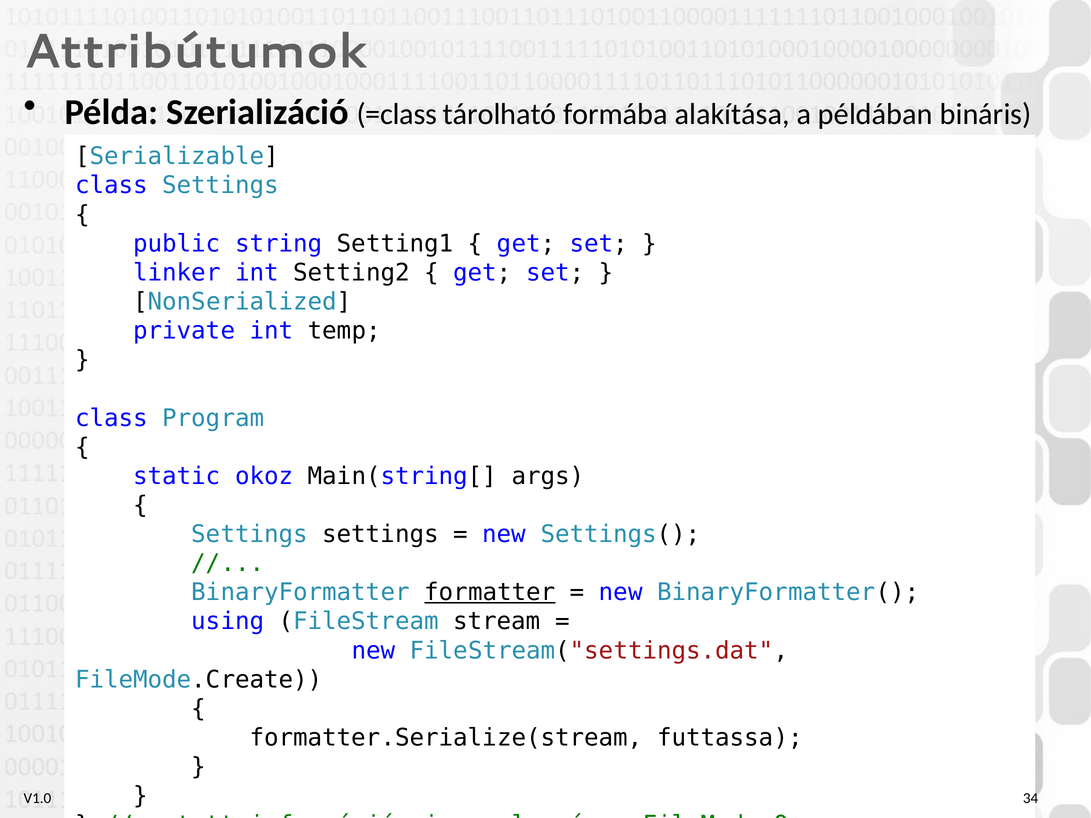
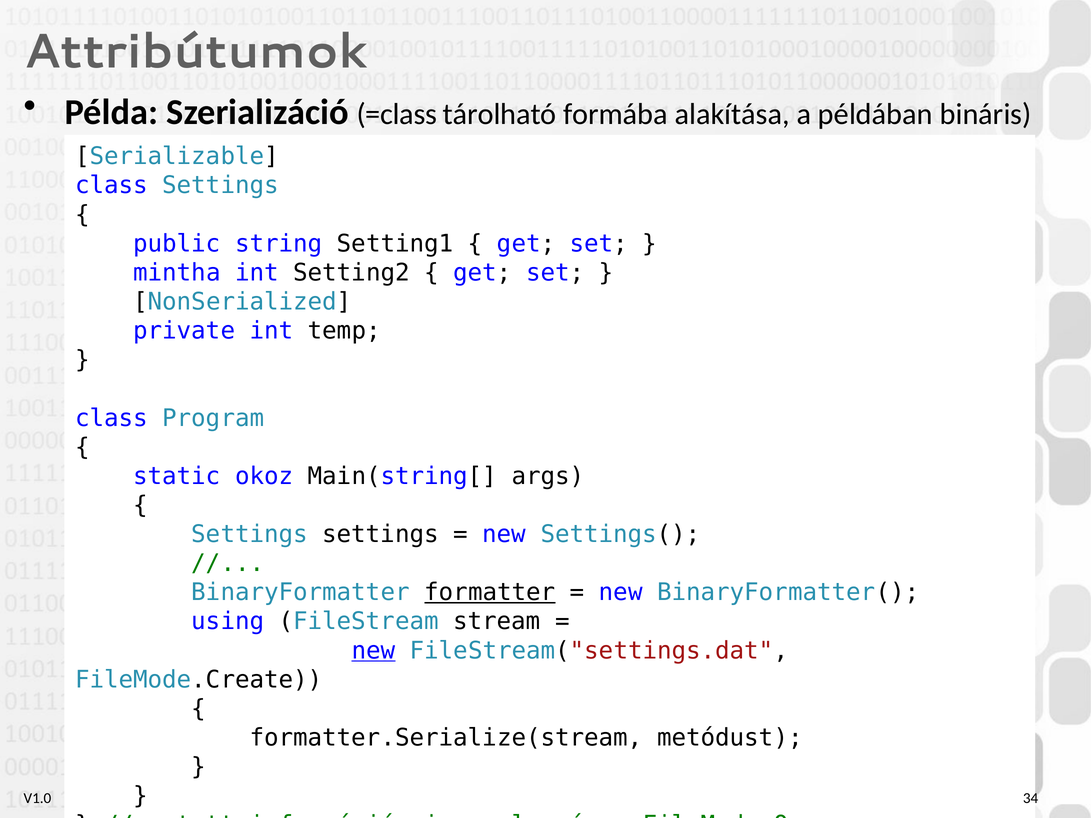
linker: linker -> mintha
new at (373, 651) underline: none -> present
futtassa: futtassa -> metódust
